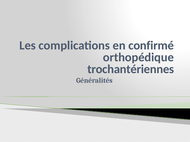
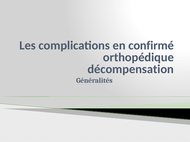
trochantériennes: trochantériennes -> décompensation
